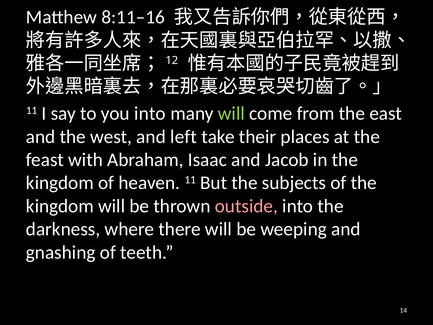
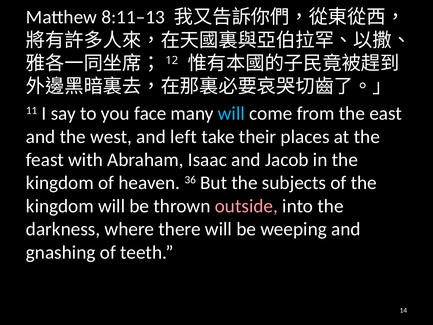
8:11–16: 8:11–16 -> 8:11–13
you into: into -> face
will at (231, 114) colour: light green -> light blue
heaven 11: 11 -> 36
